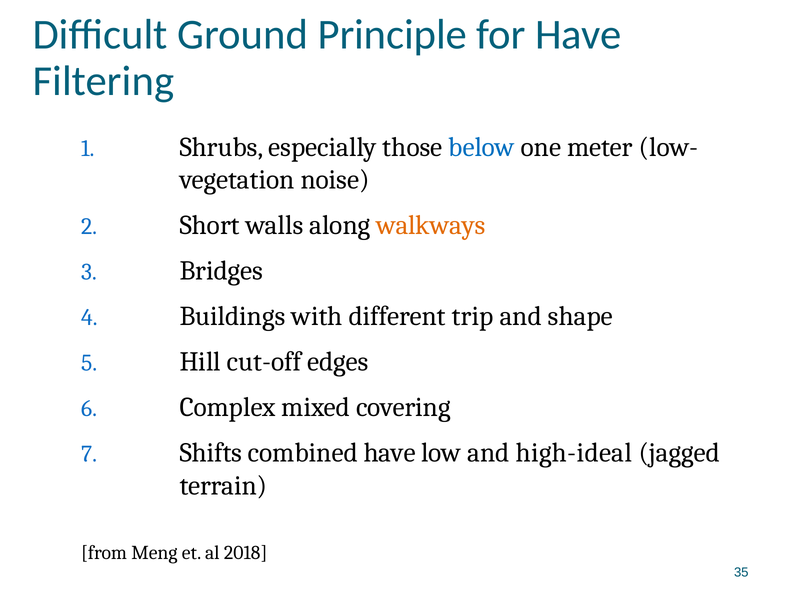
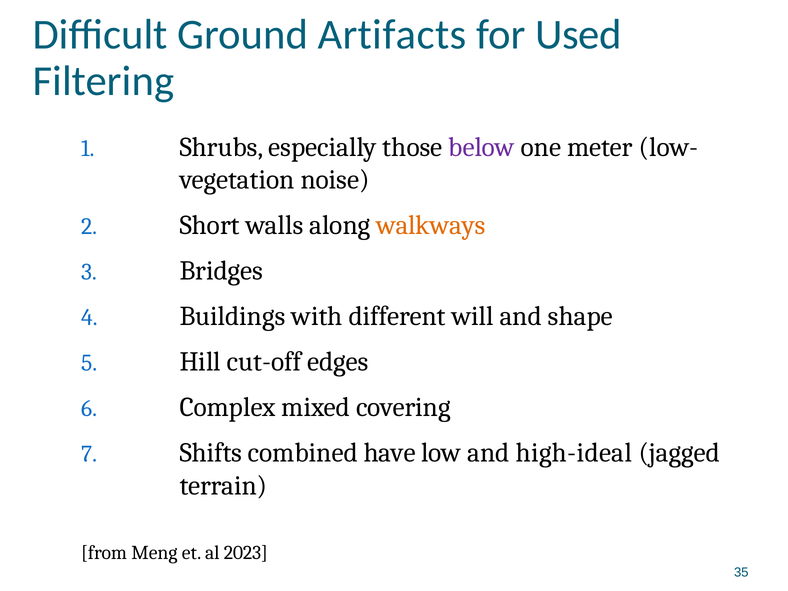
Principle: Principle -> Artifacts
for Have: Have -> Used
below colour: blue -> purple
trip: trip -> will
2018: 2018 -> 2023
